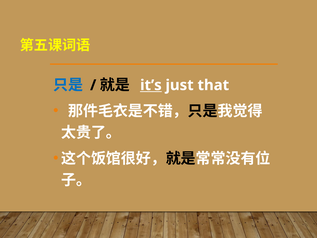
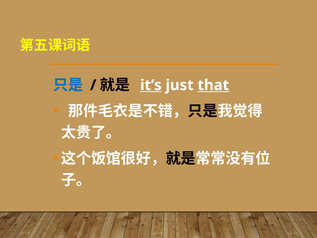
that underline: none -> present
